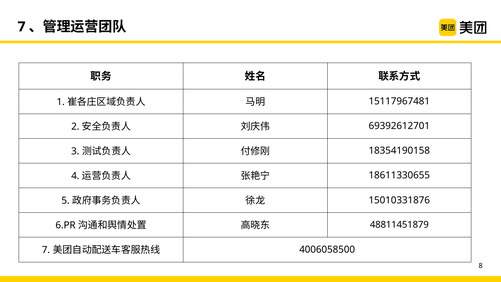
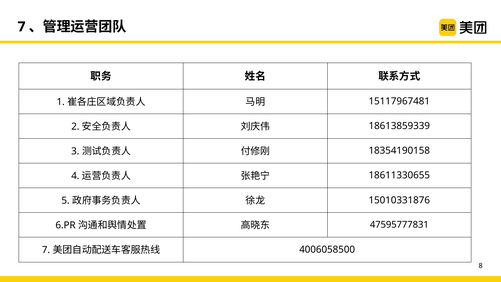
69392612701: 69392612701 -> 18613859339
48811451879: 48811451879 -> 47595777831
